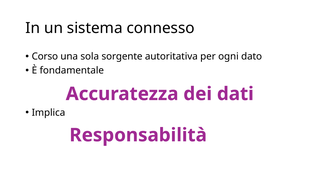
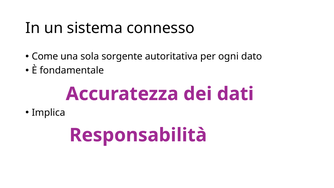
Corso: Corso -> Come
